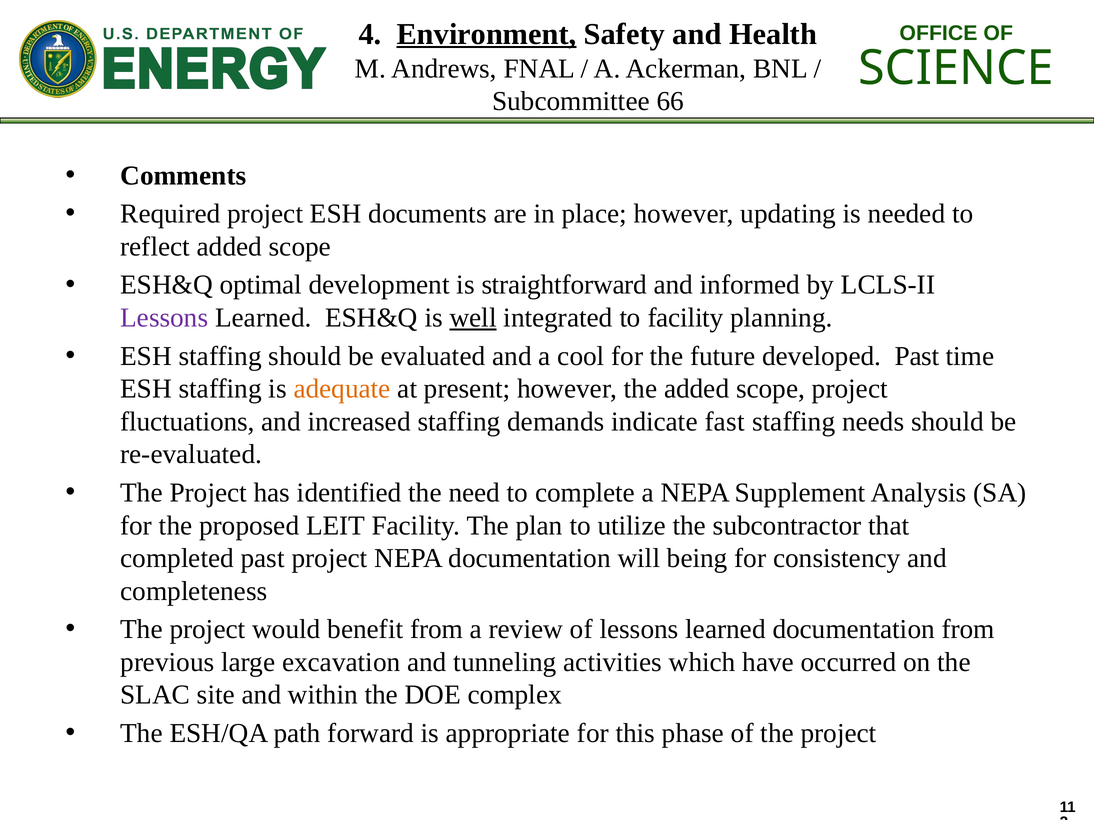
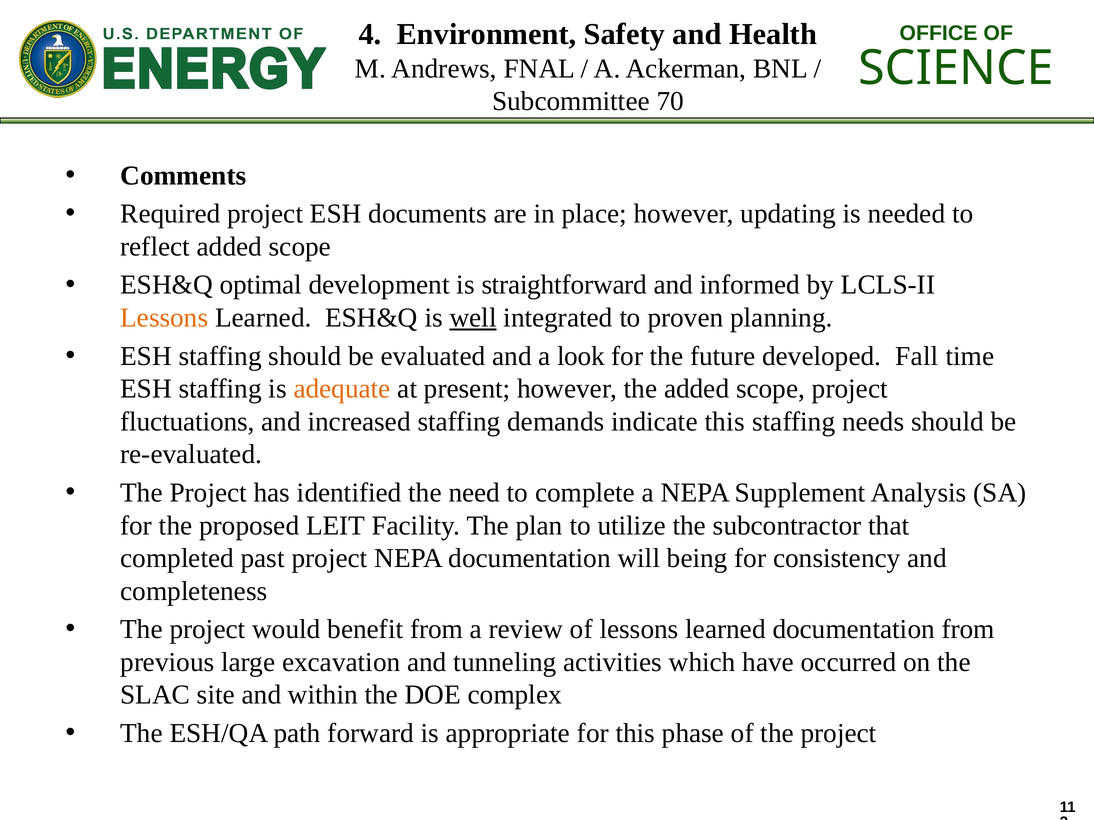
Environment underline: present -> none
66: 66 -> 70
Lessons at (164, 318) colour: purple -> orange
to facility: facility -> proven
cool: cool -> look
developed Past: Past -> Fall
indicate fast: fast -> this
